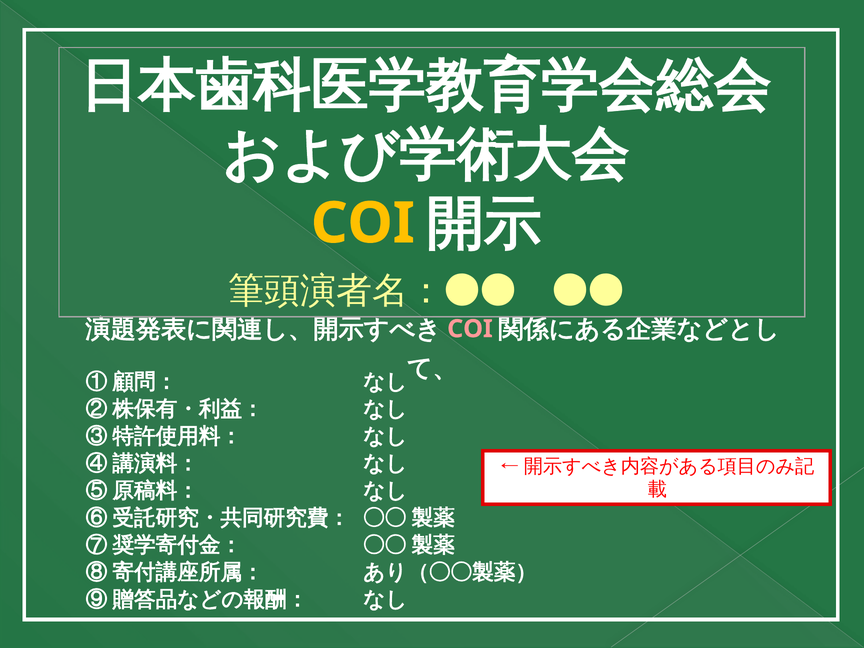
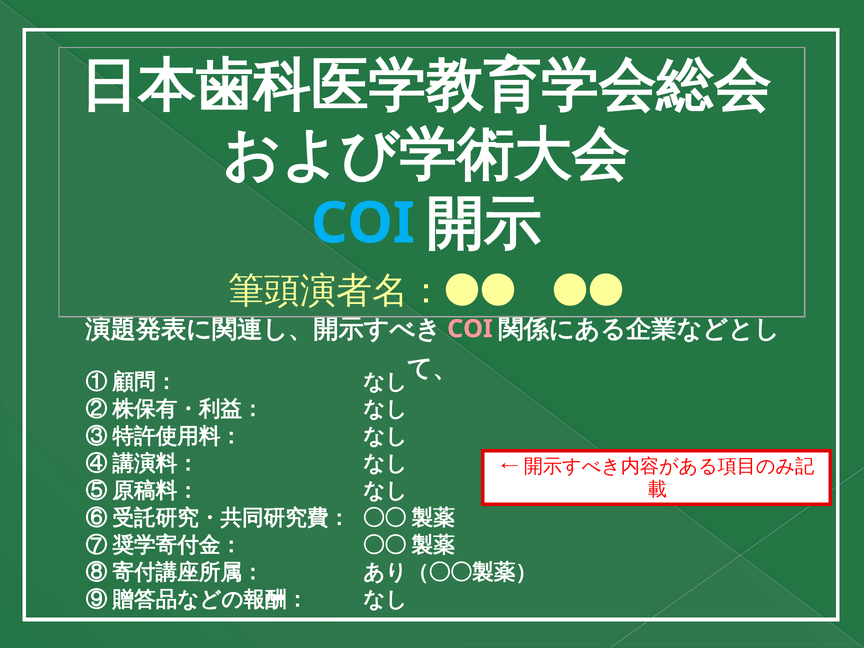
COI at (363, 223) colour: yellow -> light blue
